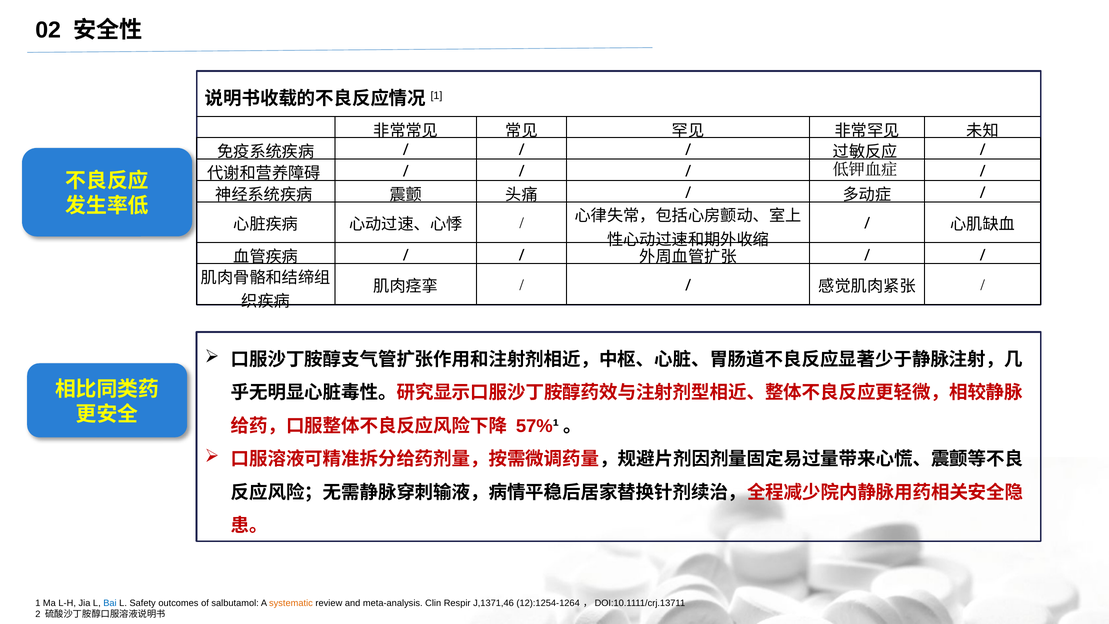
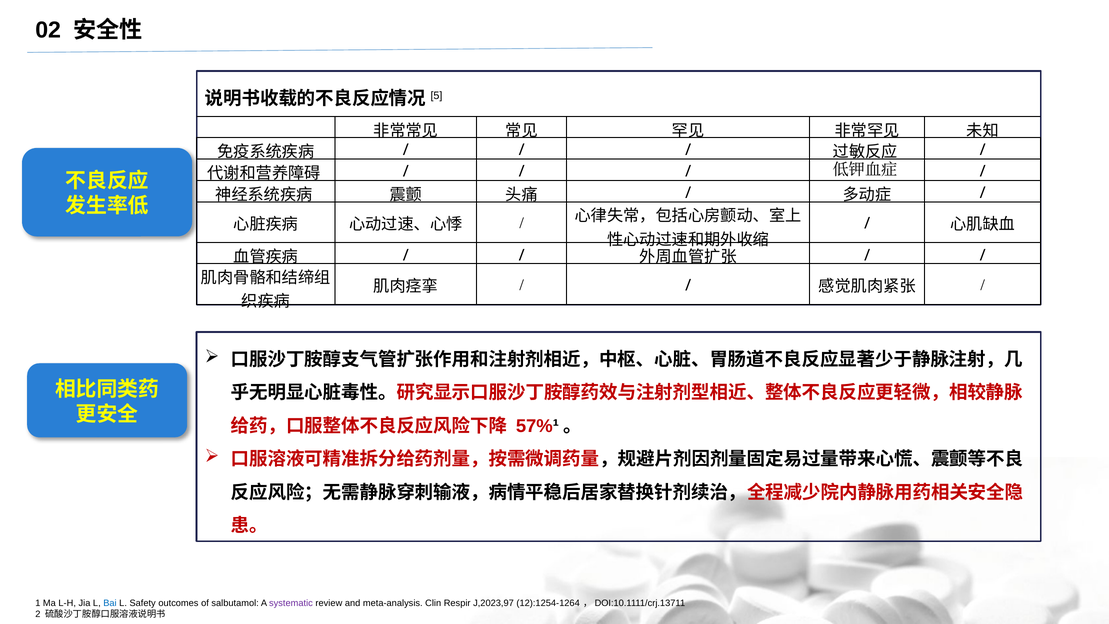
1 at (436, 96): 1 -> 5
systematic colour: orange -> purple
J,1371,46: J,1371,46 -> J,2023,97
